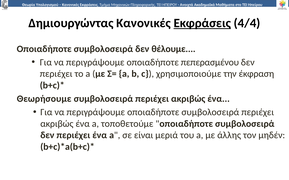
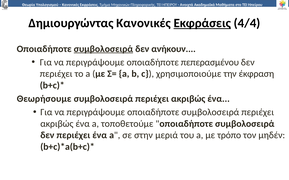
συμβολοσειρά at (103, 49) underline: none -> present
θέλουμε: θέλουμε -> ανήκουν
είναι: είναι -> στην
άλλης: άλλης -> τρόπο
